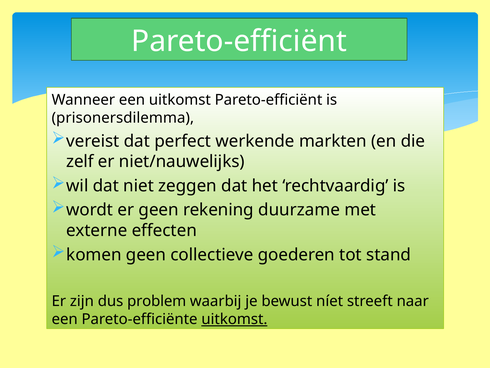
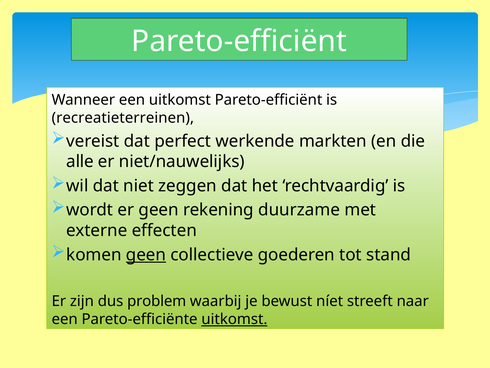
prisonersdilemma: prisonersdilemma -> recreatieterreinen
zelf: zelf -> alle
geen at (146, 254) underline: none -> present
